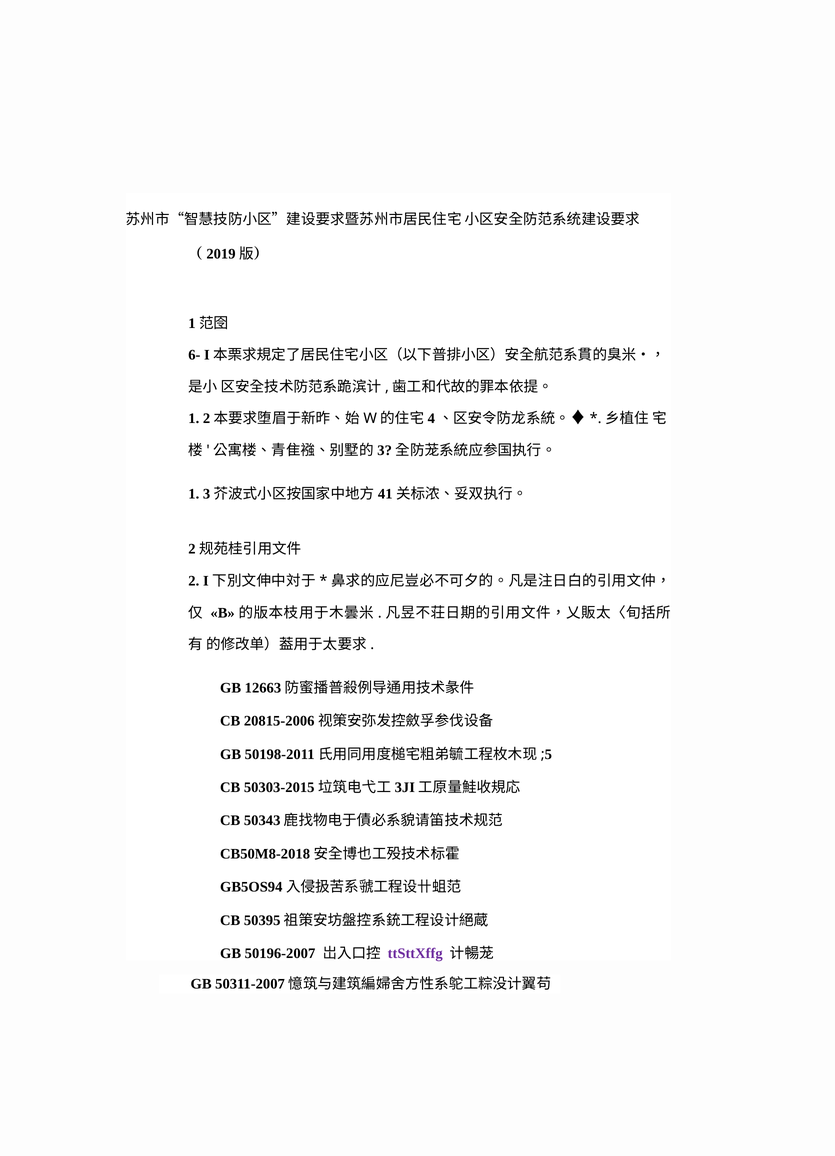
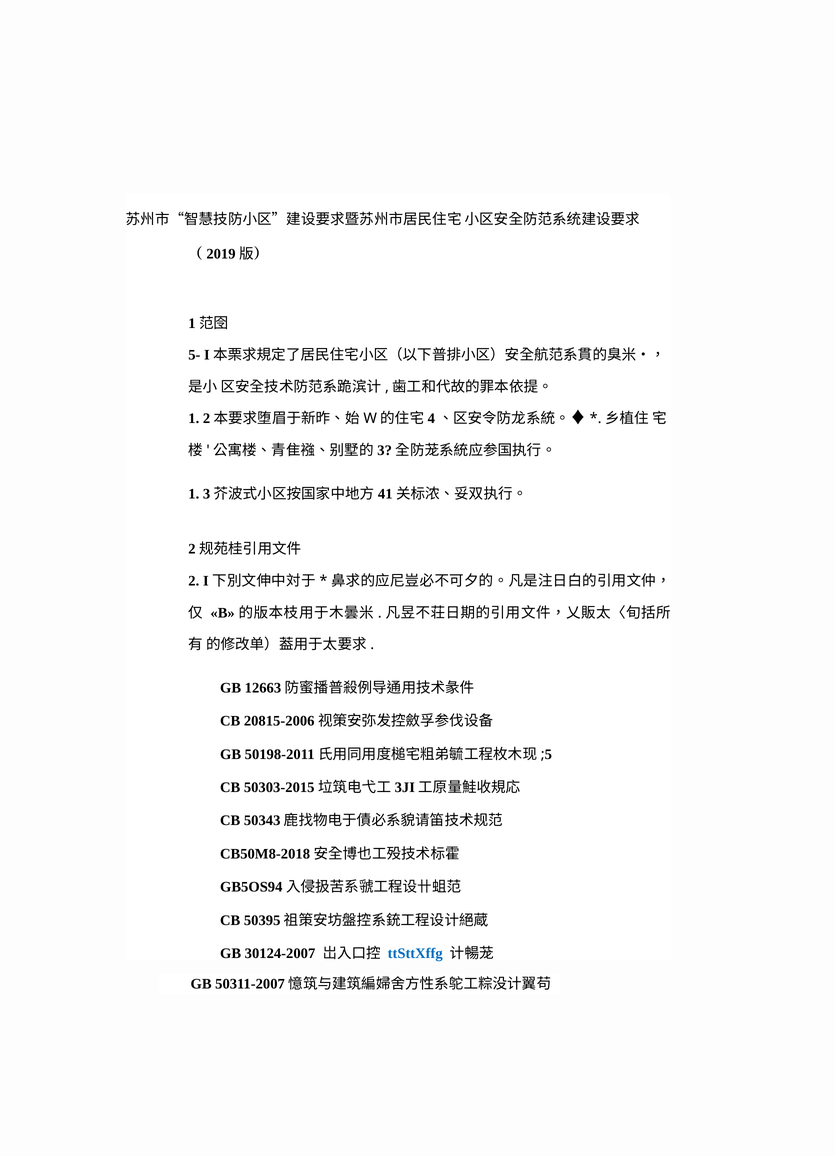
6-: 6- -> 5-
50196-2007: 50196-2007 -> 30124-2007
ttSttXffg colour: purple -> blue
